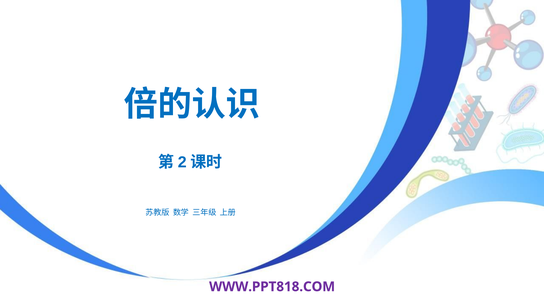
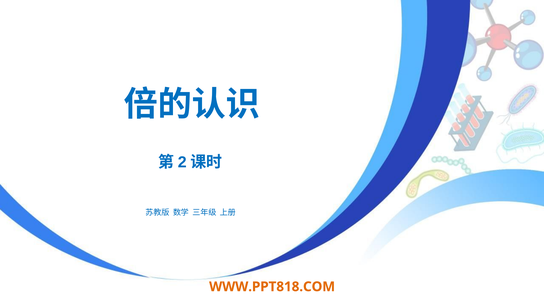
WWW.PPT818.COM colour: purple -> orange
